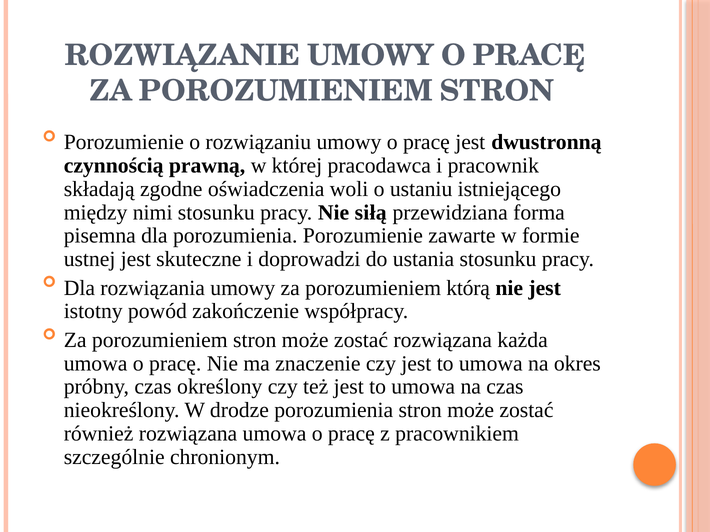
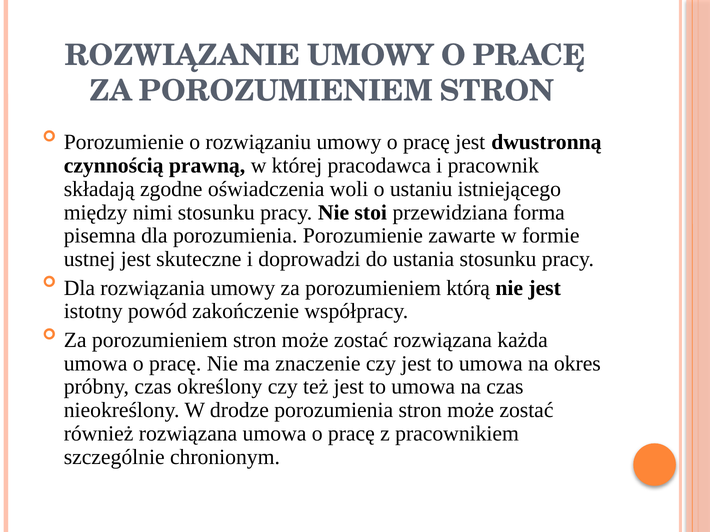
siłą: siłą -> stoi
